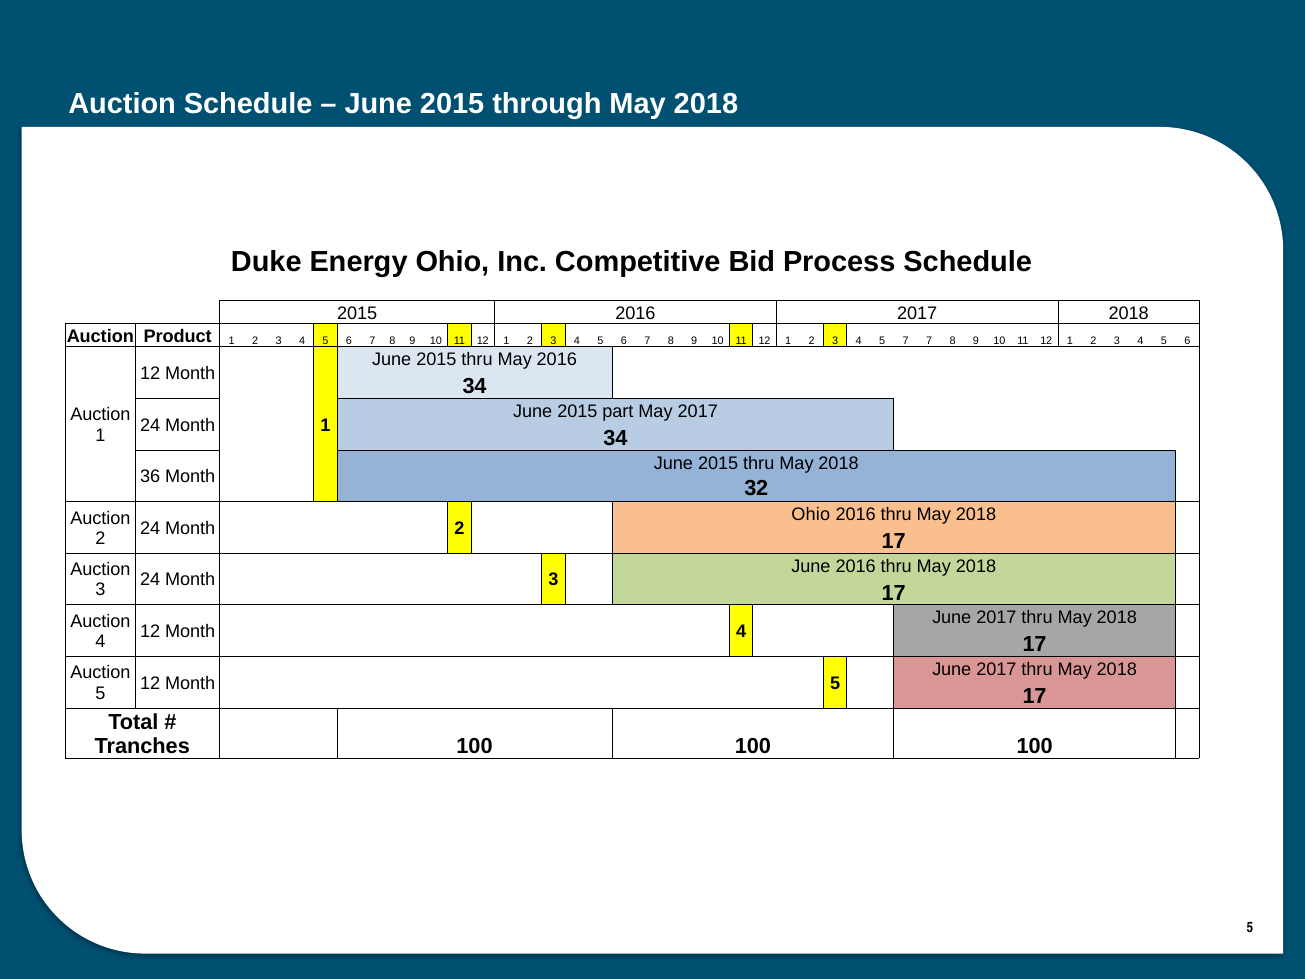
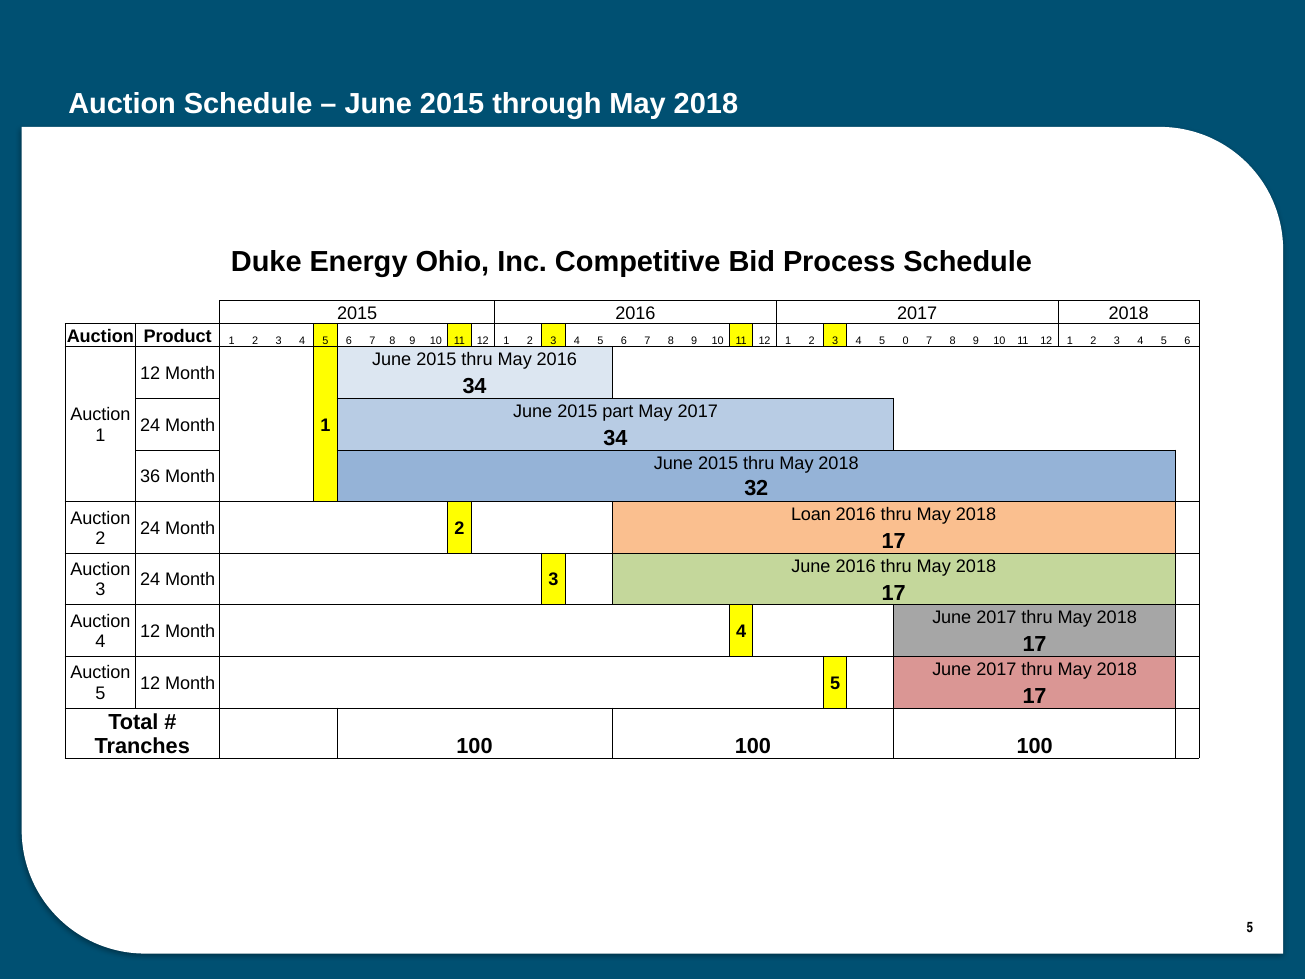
5 7: 7 -> 0
Ohio at (811, 515): Ohio -> Loan
